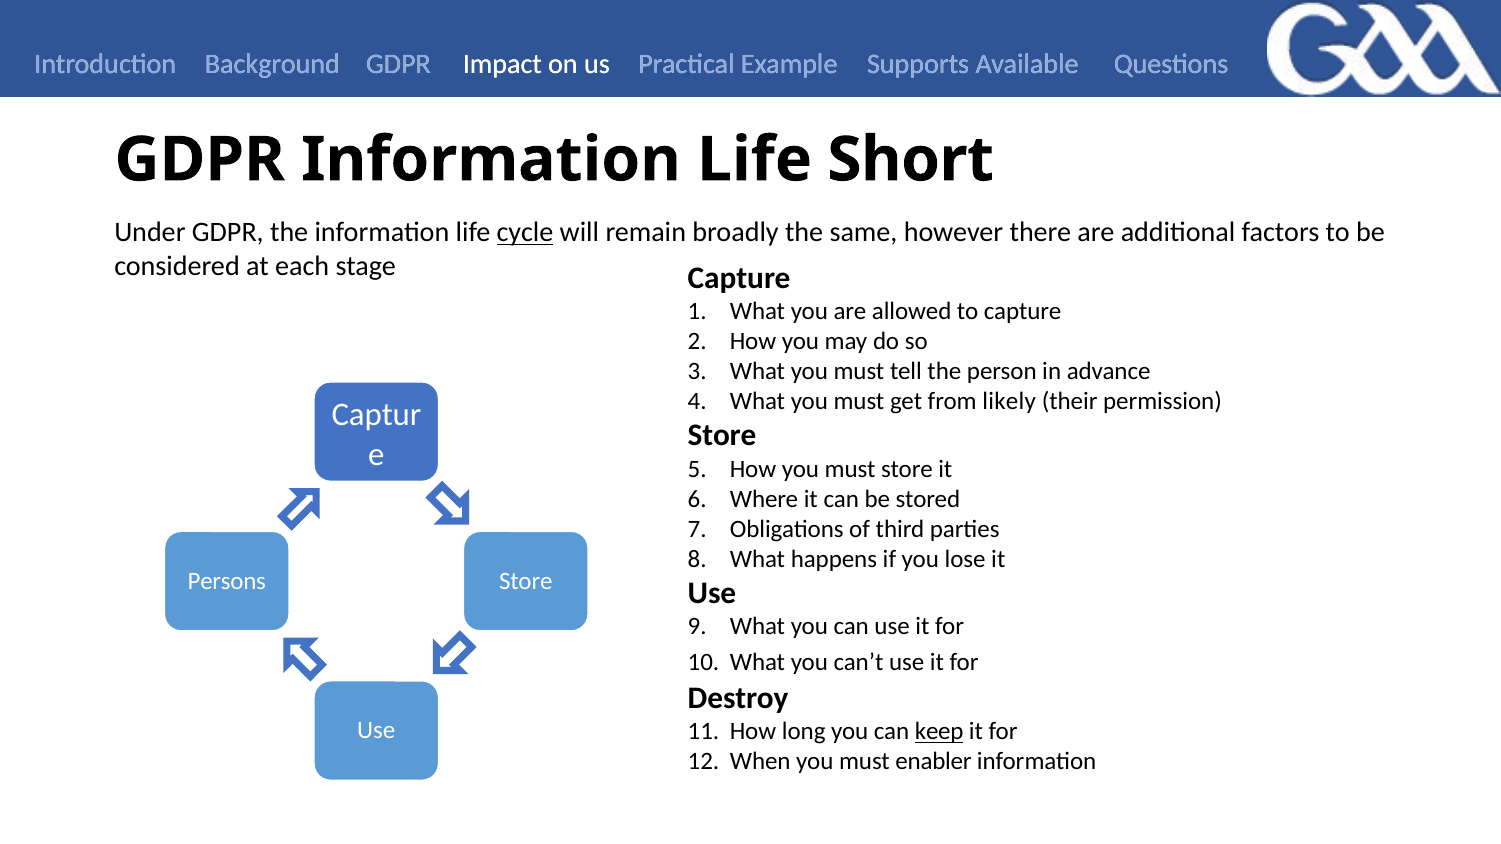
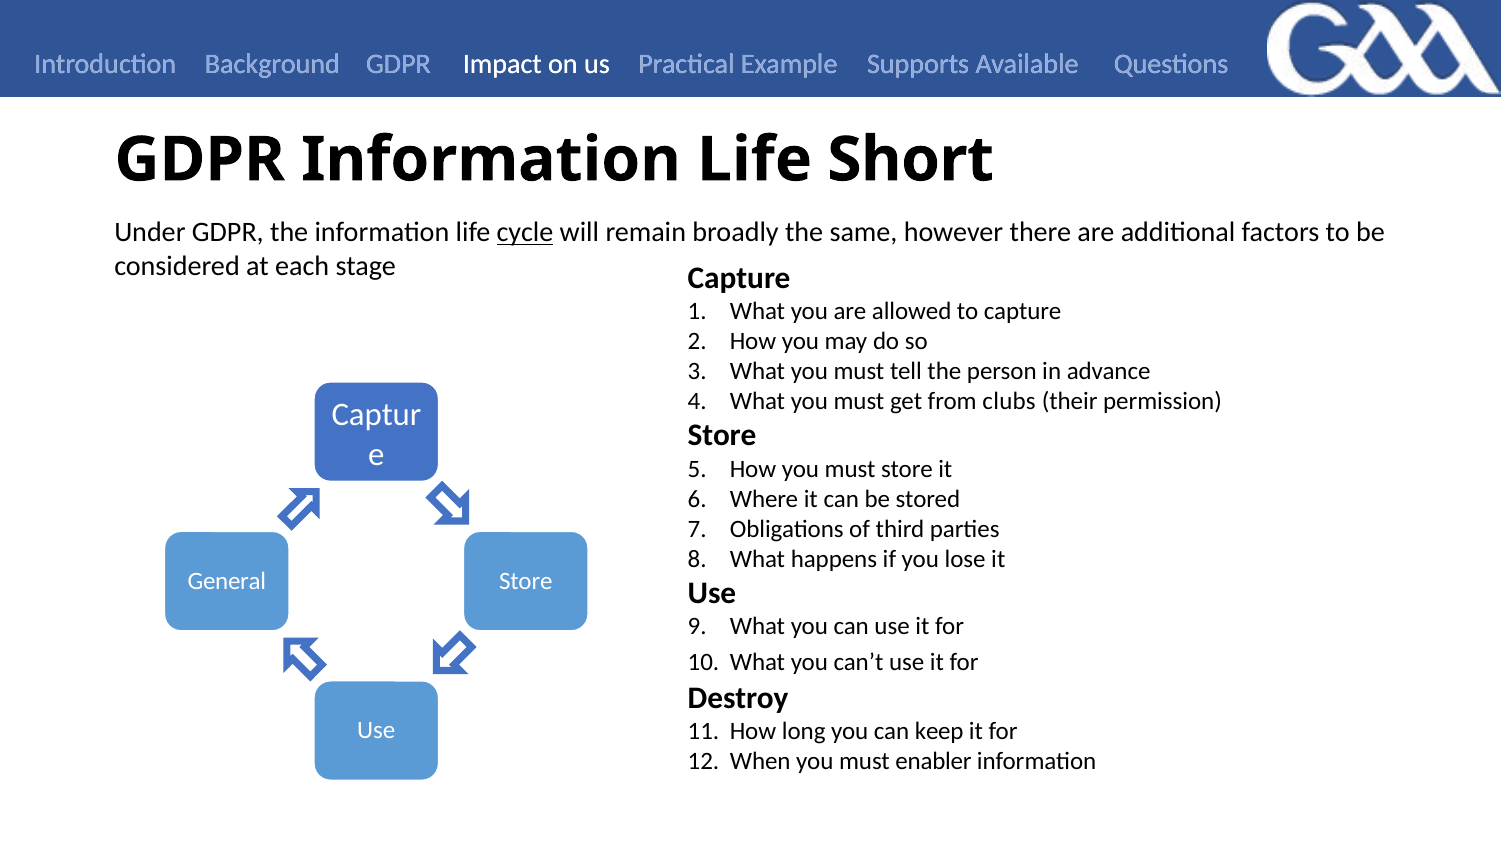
likely: likely -> clubs
Persons: Persons -> General
keep underline: present -> none
